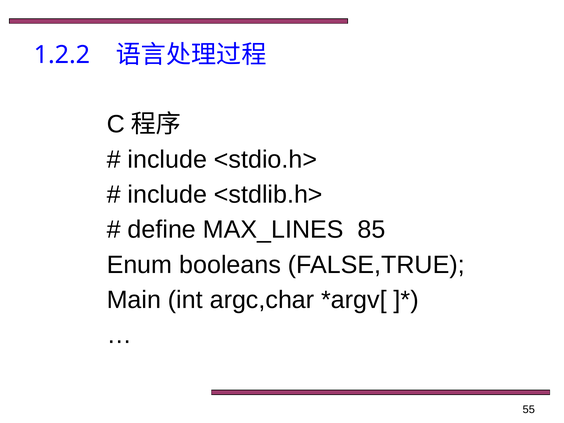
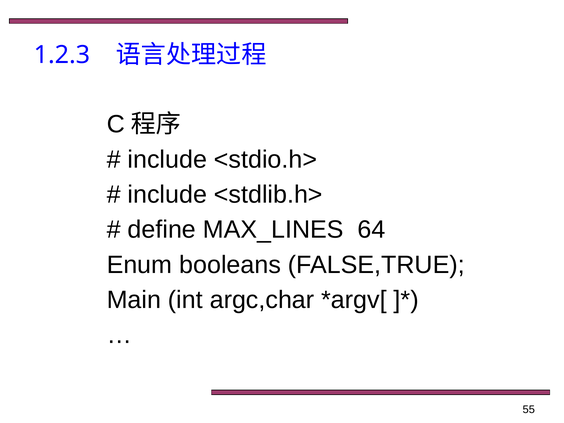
1.2.2: 1.2.2 -> 1.2.3
85: 85 -> 64
